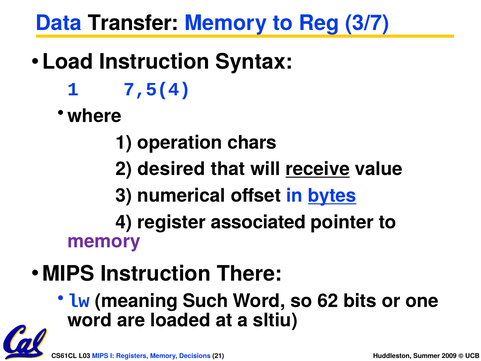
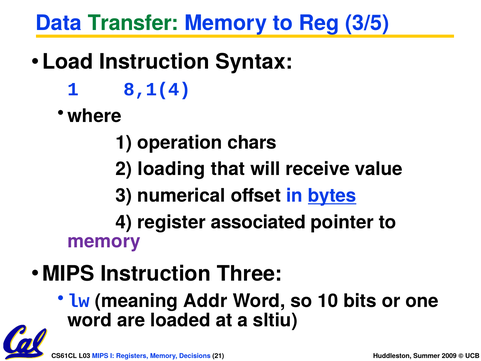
Transfer colour: black -> green
3/7: 3/7 -> 3/5
7,5(4: 7,5(4 -> 8,1(4
desired: desired -> loading
receive underline: present -> none
There: There -> Three
Such: Such -> Addr
62: 62 -> 10
